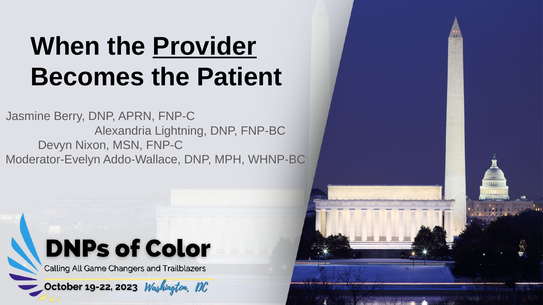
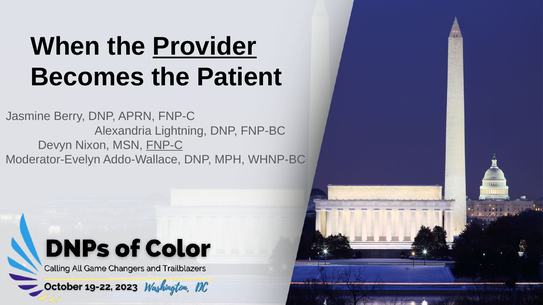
FNP-C at (164, 145) underline: none -> present
